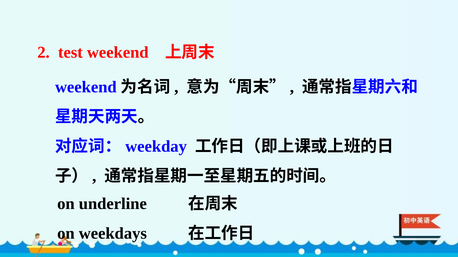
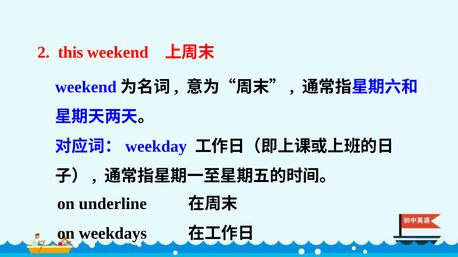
test: test -> this
